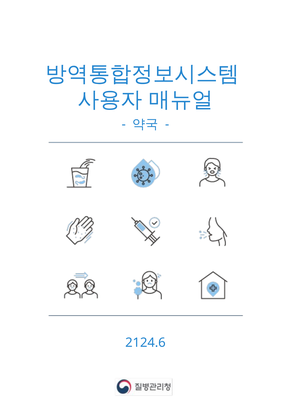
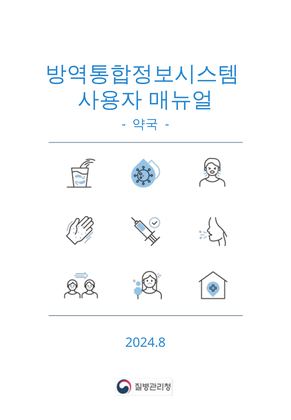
2124.6: 2124.6 -> 2024.8
